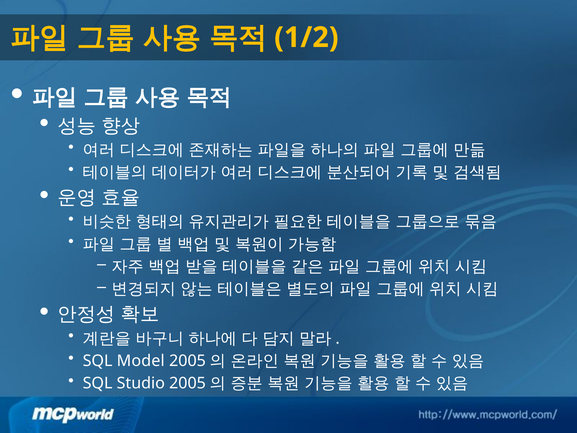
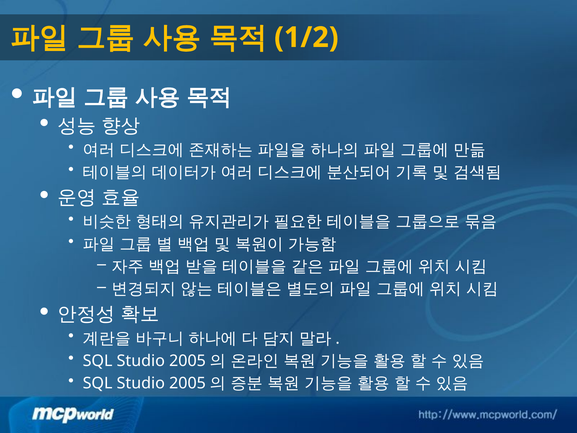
Model at (141, 361): Model -> Studio
